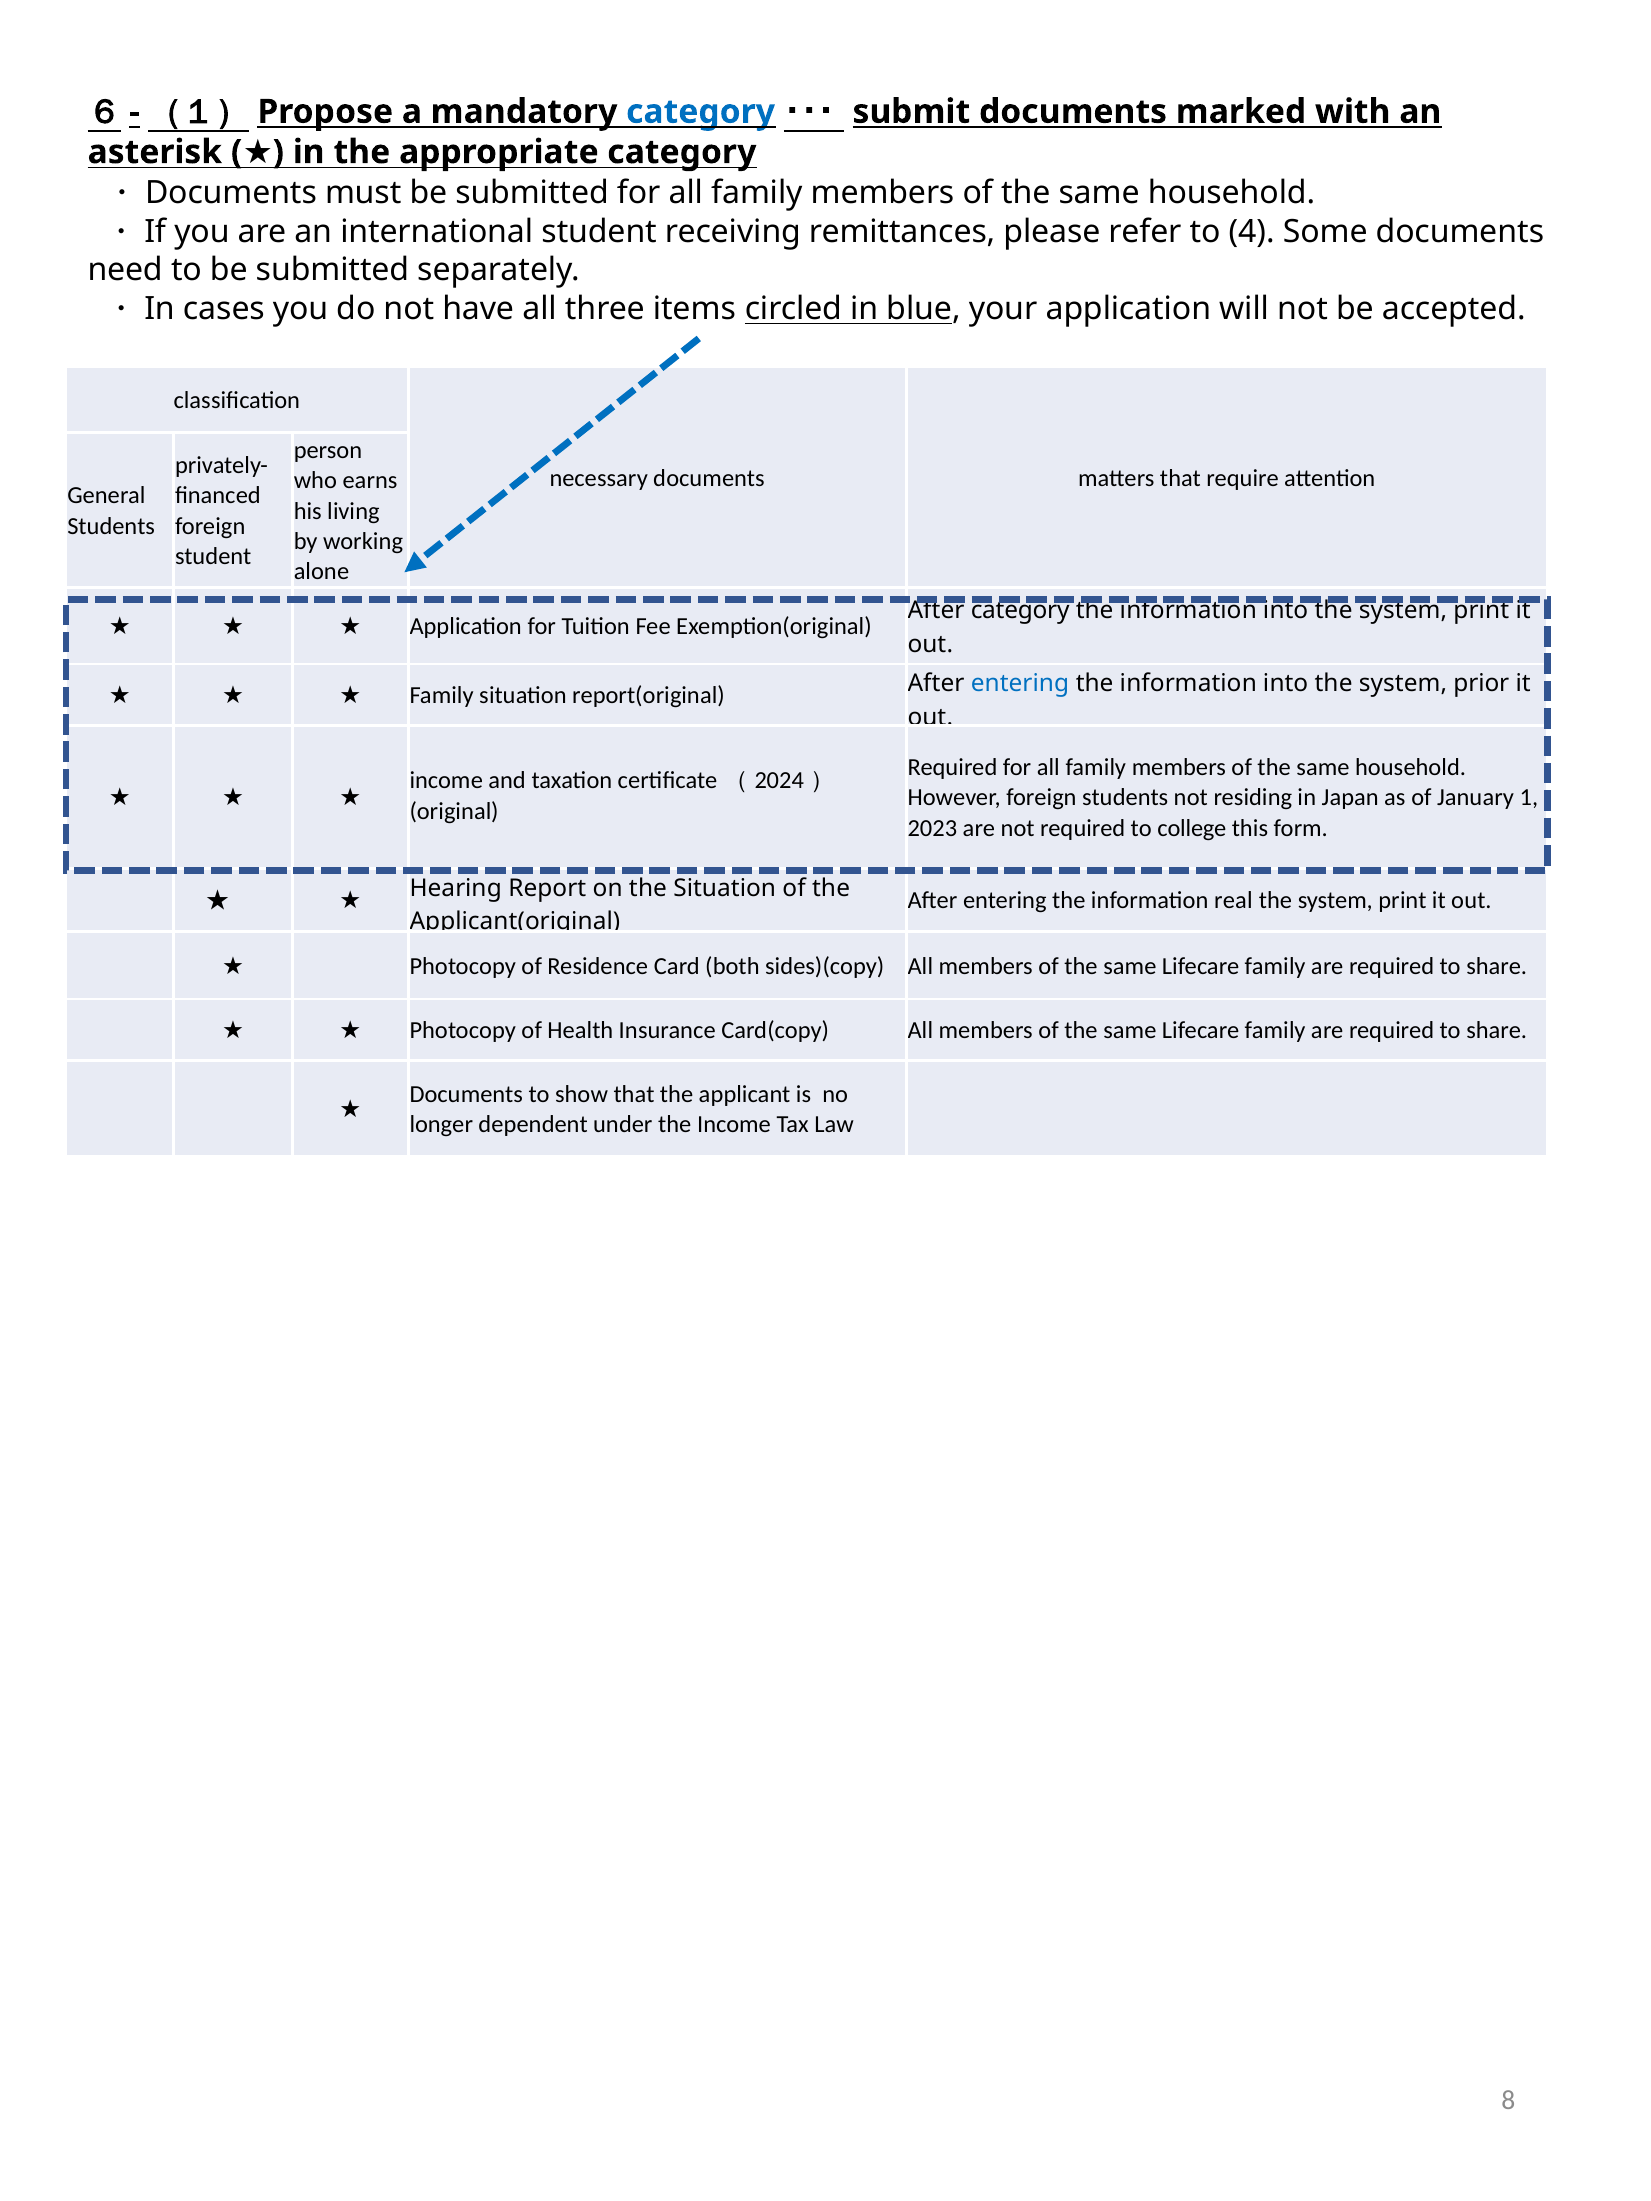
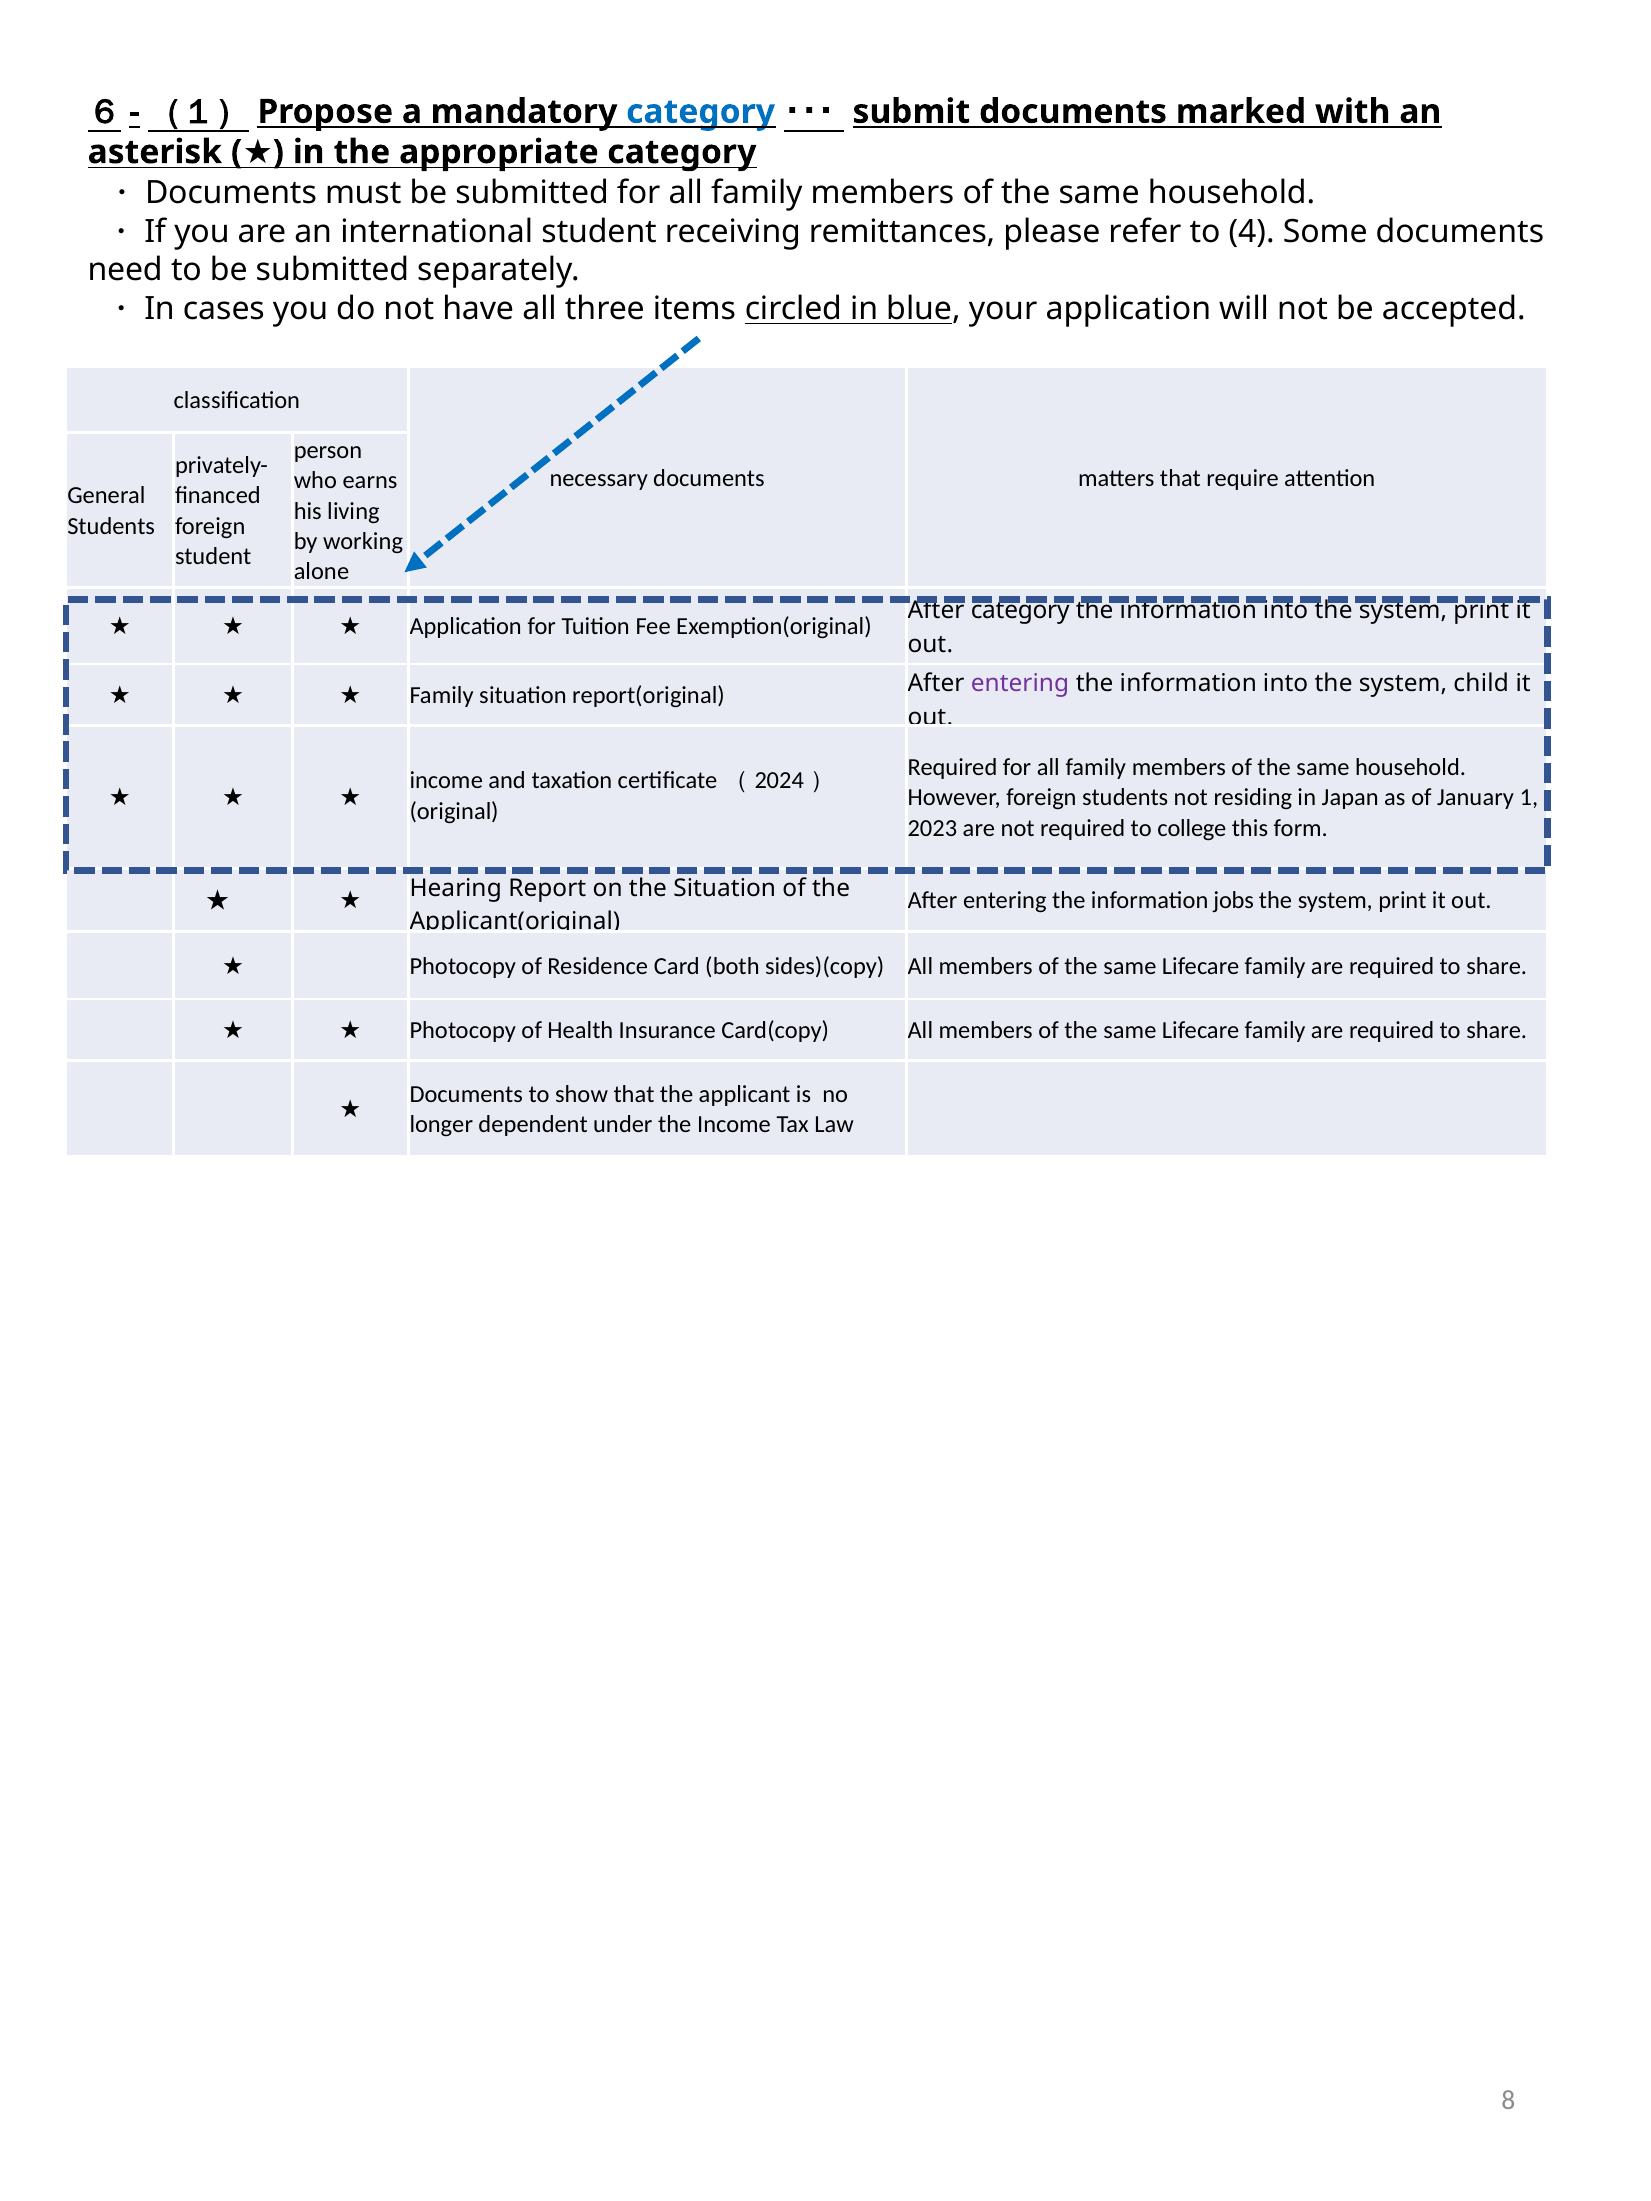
entering at (1020, 684) colour: blue -> purple
prior: prior -> child
real: real -> jobs
